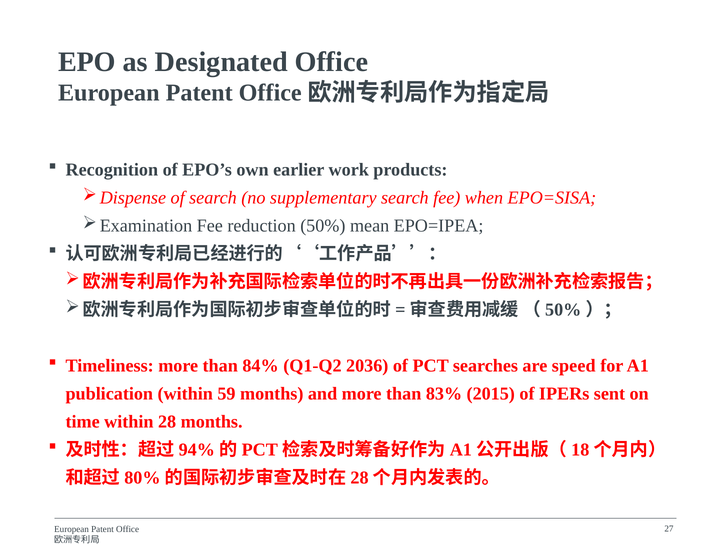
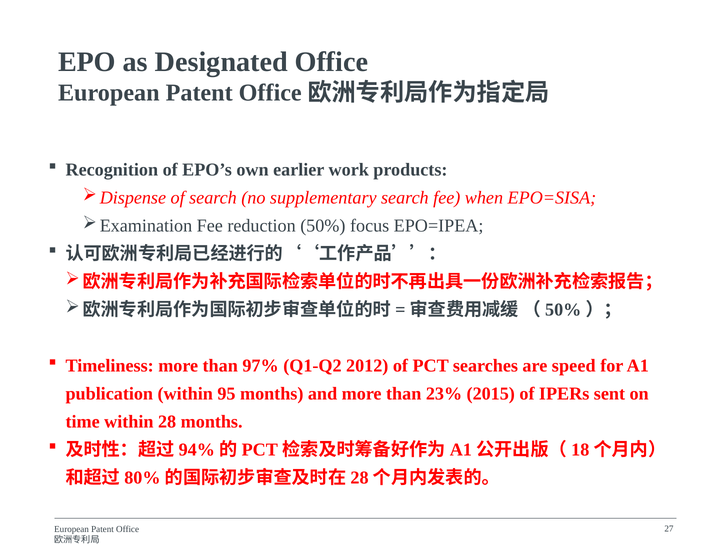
mean: mean -> focus
84%: 84% -> 97%
2036: 2036 -> 2012
59: 59 -> 95
83%: 83% -> 23%
